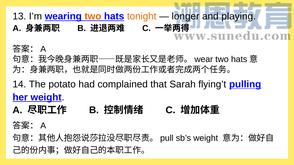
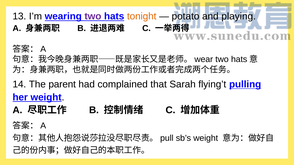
two at (93, 16) colour: orange -> purple
longer: longer -> potato
potato: potato -> parent
